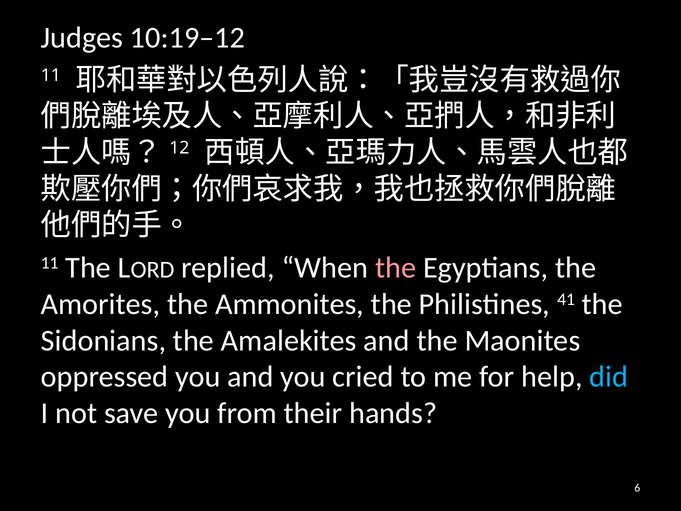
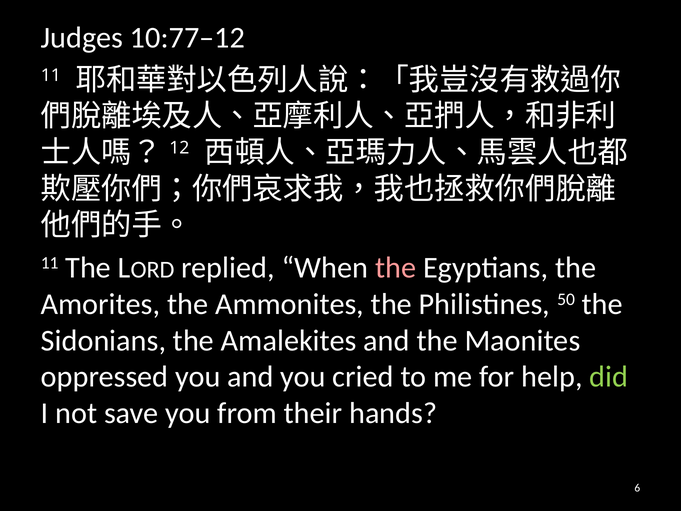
10:19–12: 10:19–12 -> 10:77–12
41: 41 -> 50
did colour: light blue -> light green
